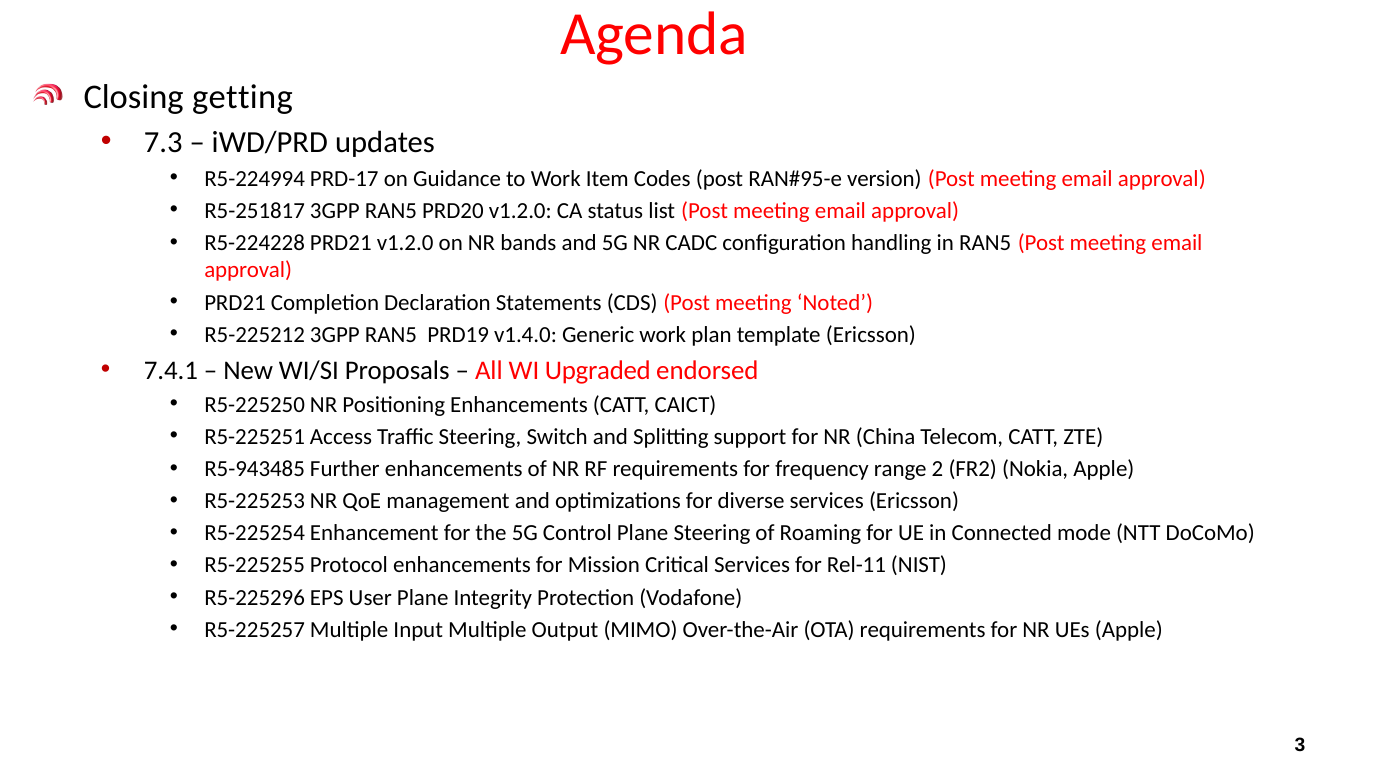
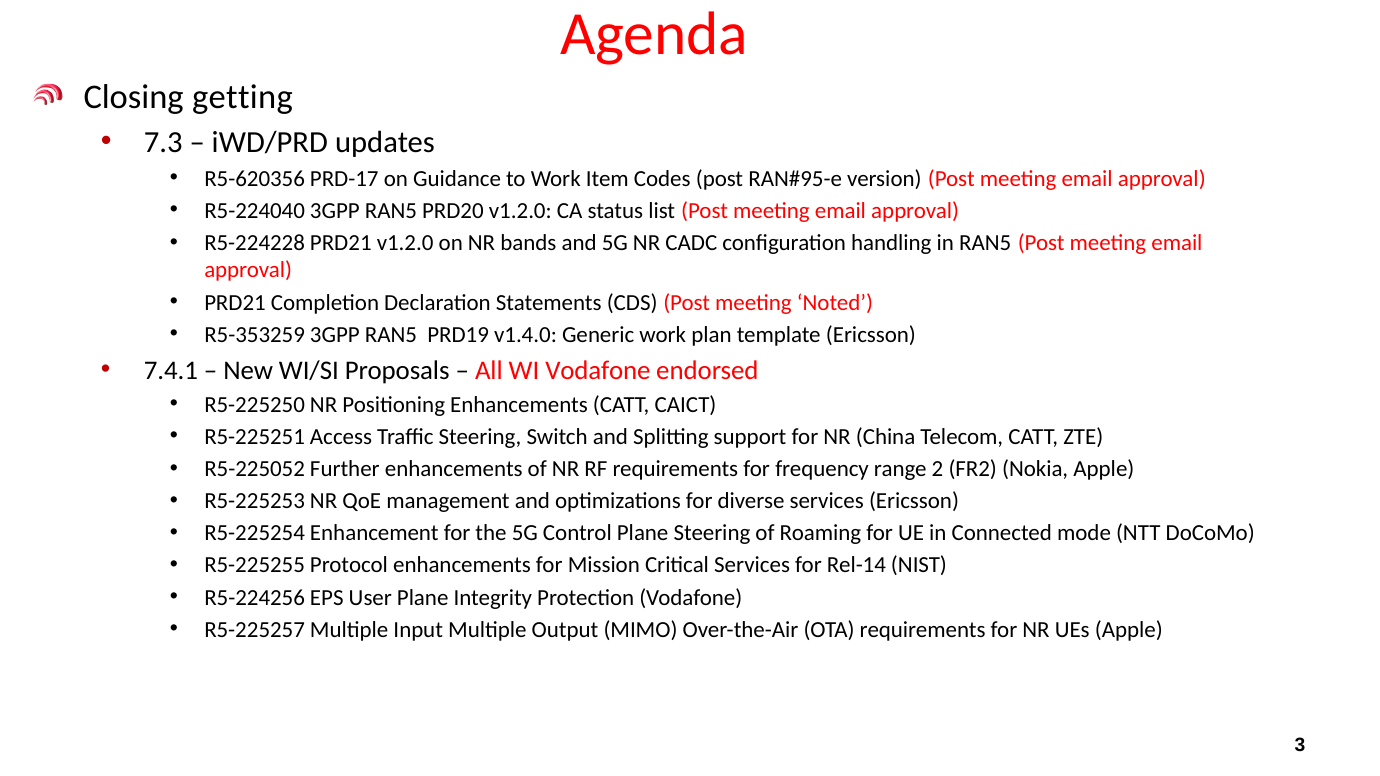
R5-224994: R5-224994 -> R5-620356
R5-251817: R5-251817 -> R5-224040
R5-225212: R5-225212 -> R5-353259
WI Upgraded: Upgraded -> Vodafone
R5-943485: R5-943485 -> R5-225052
Rel-11: Rel-11 -> Rel-14
R5-225296: R5-225296 -> R5-224256
